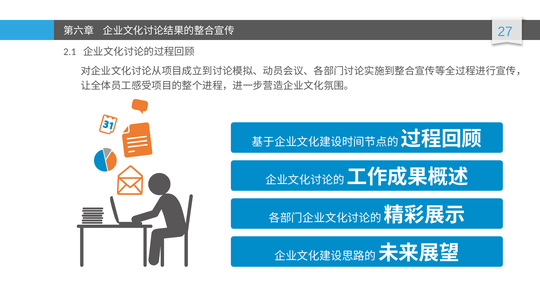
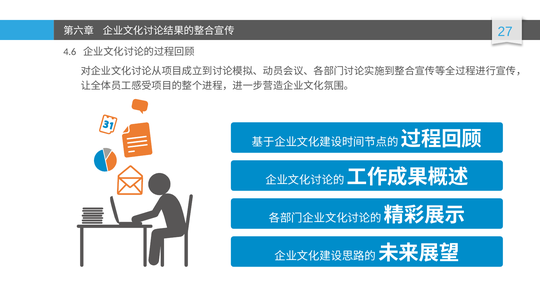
2.1: 2.1 -> 4.6
